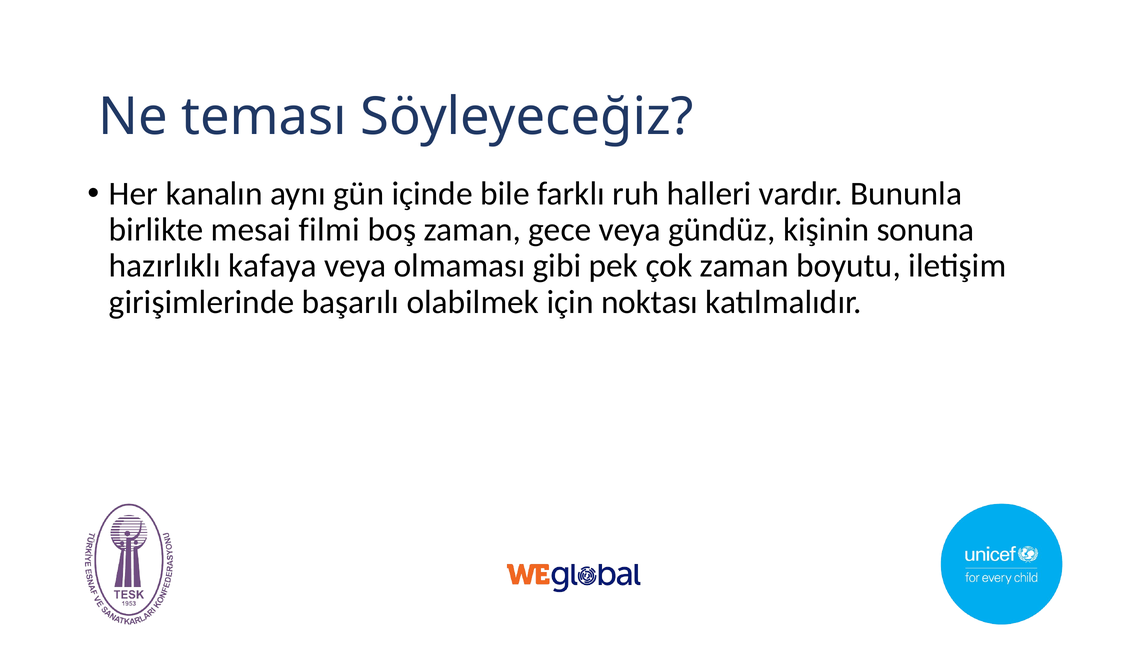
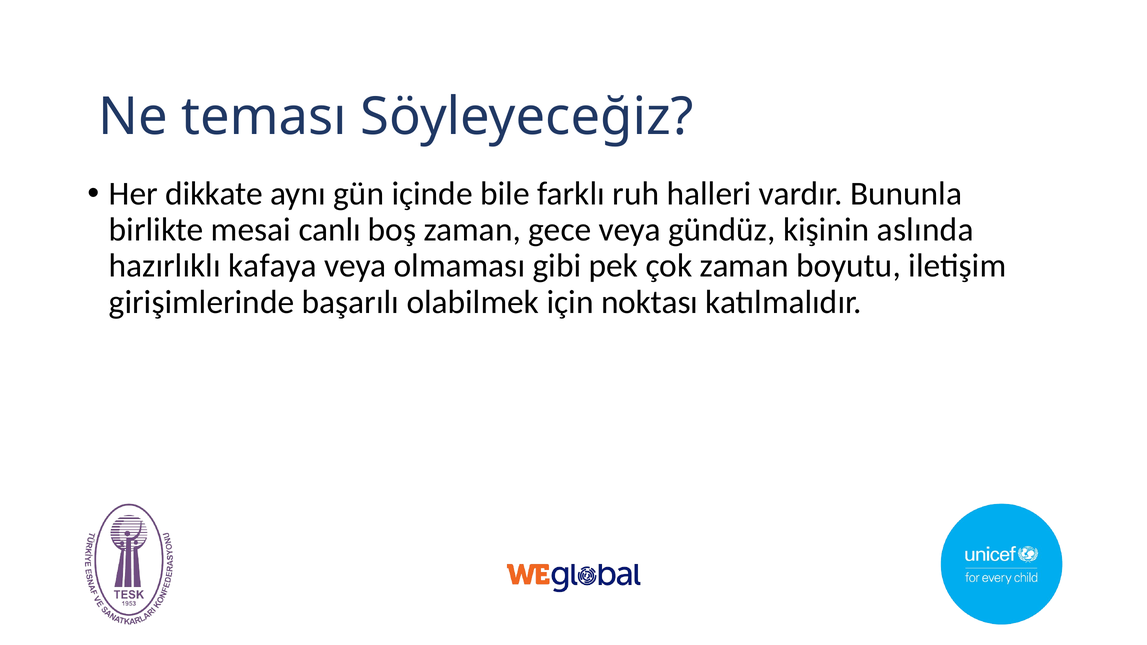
kanalın: kanalın -> dikkate
filmi: filmi -> canlı
sonuna: sonuna -> aslında
